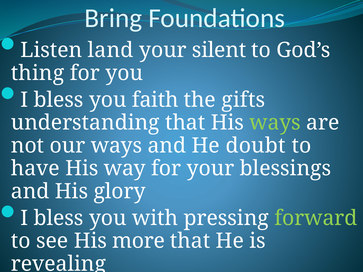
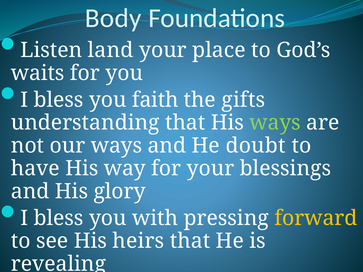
Bring: Bring -> Body
silent: silent -> place
thing: thing -> waits
forward colour: light green -> yellow
more: more -> heirs
